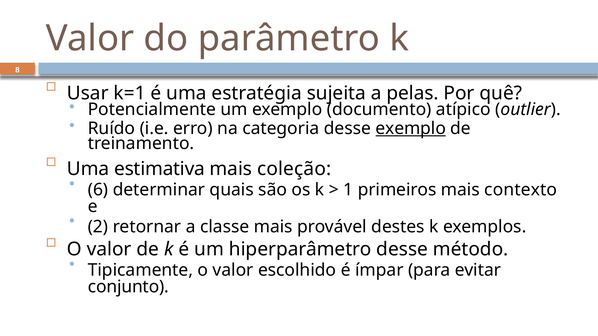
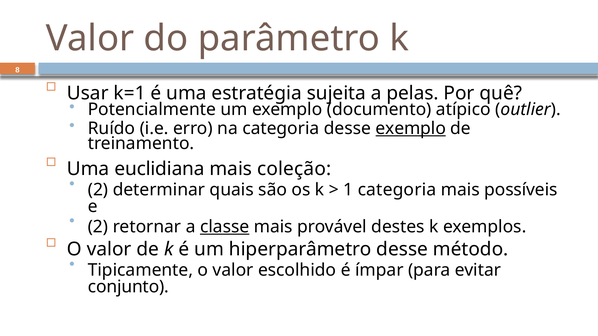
estimativa: estimativa -> euclidiana
6 at (98, 190): 6 -> 2
1 primeiros: primeiros -> categoria
contexto: contexto -> possíveis
classe underline: none -> present
